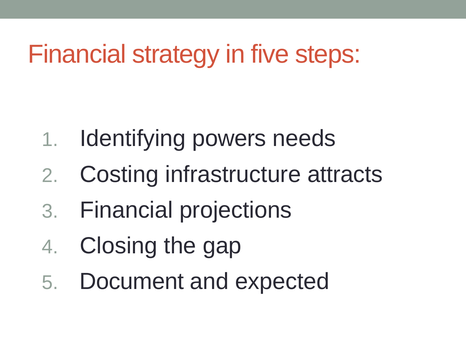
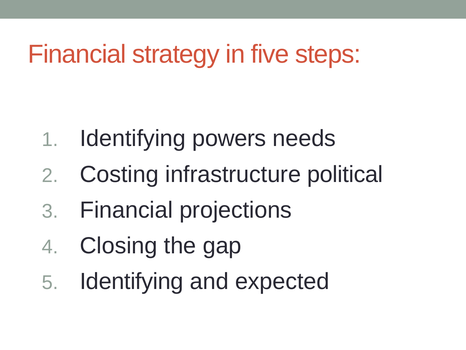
attracts: attracts -> political
Document at (132, 281): Document -> Identifying
